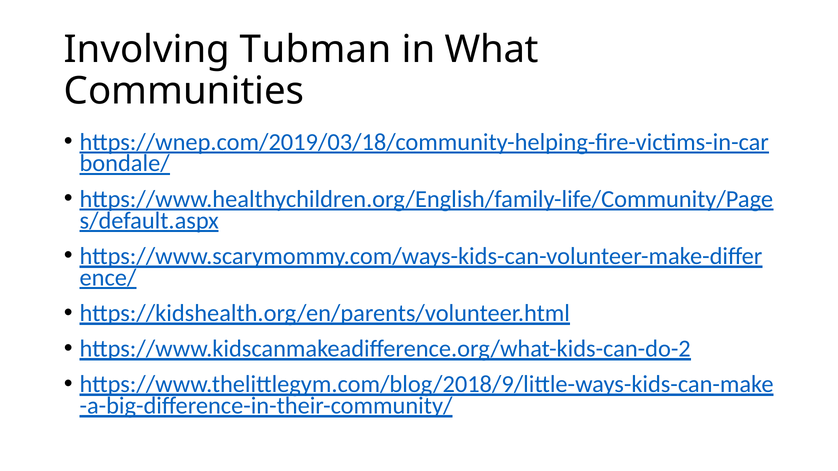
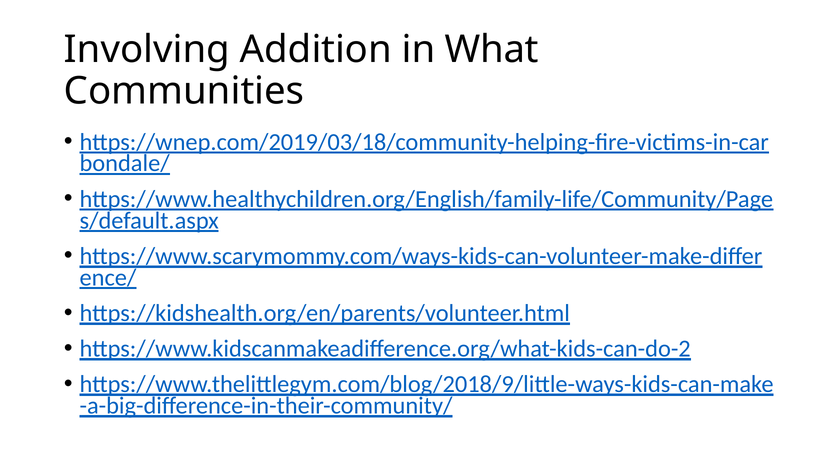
Tubman: Tubman -> Addition
